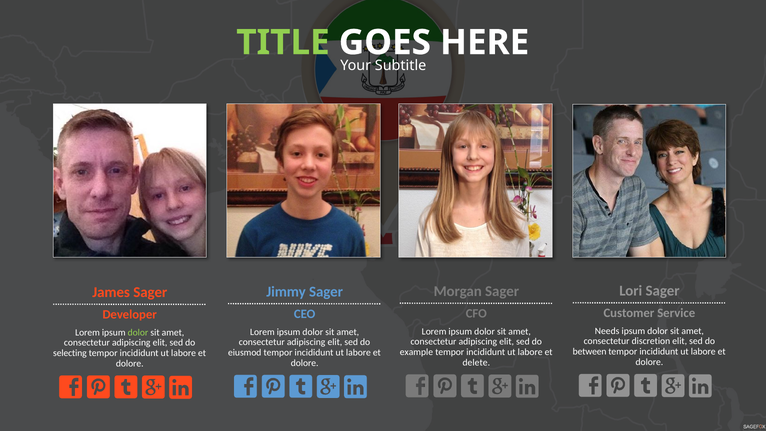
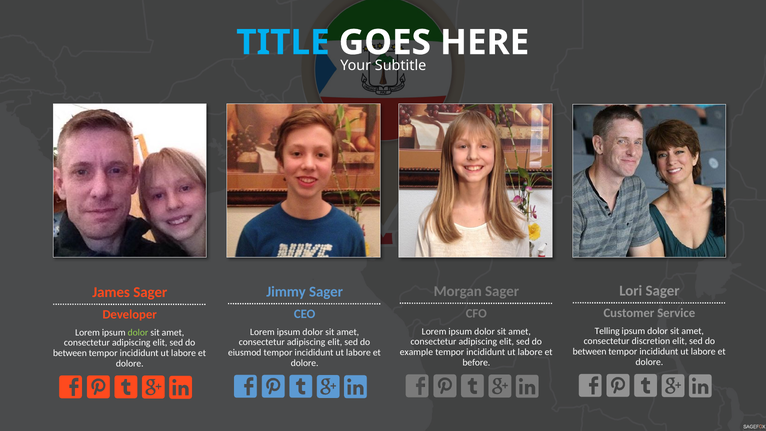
TITLE colour: light green -> light blue
Needs: Needs -> Telling
selecting at (70, 353): selecting -> between
delete: delete -> before
